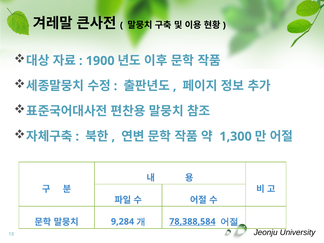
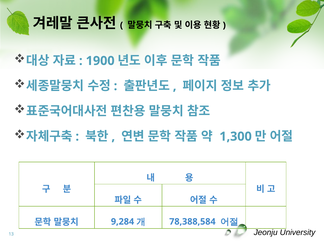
78,388,584 underline: present -> none
